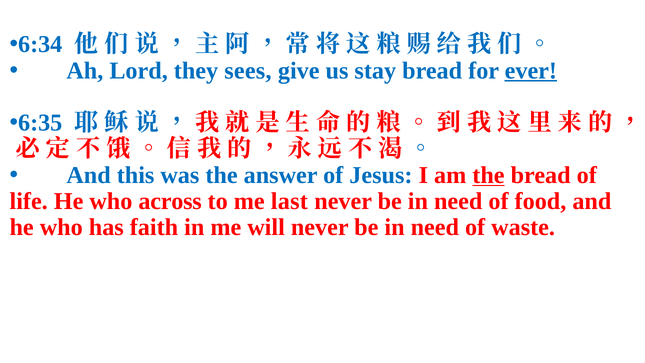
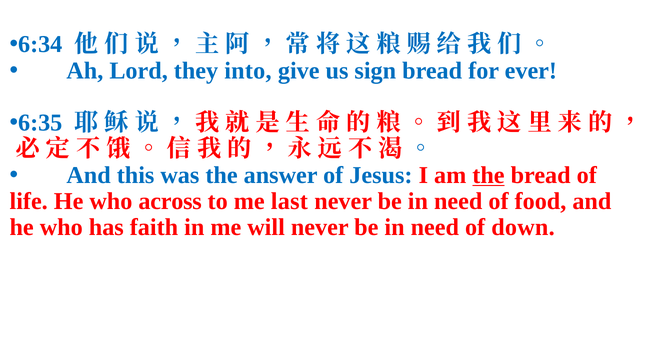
sees: sees -> into
stay: stay -> sign
ever underline: present -> none
waste: waste -> down
